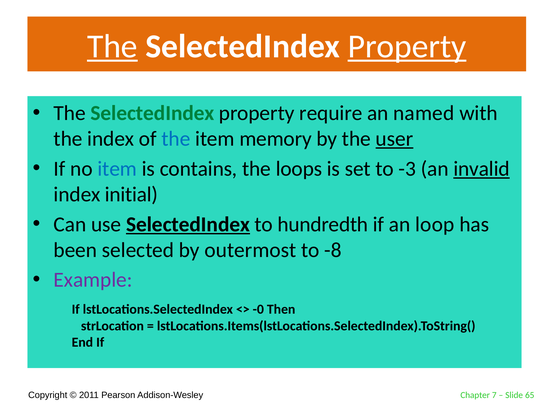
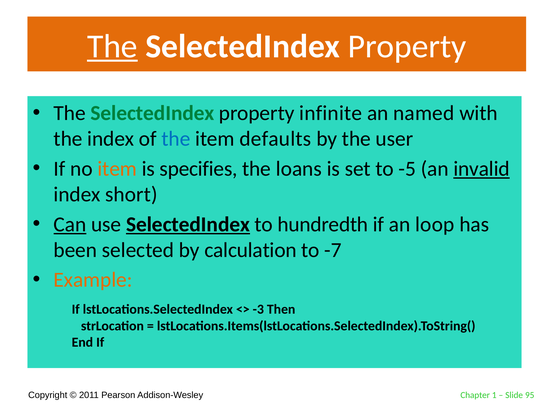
Property at (407, 46) underline: present -> none
require: require -> infinite
memory: memory -> defaults
user underline: present -> none
item at (117, 169) colour: blue -> orange
contains: contains -> specifies
loops: loops -> loans
-3: -3 -> -5
initial: initial -> short
Can underline: none -> present
outermost: outermost -> calculation
-8: -8 -> -7
Example colour: purple -> orange
-0: -0 -> -3
7: 7 -> 1
65: 65 -> 95
